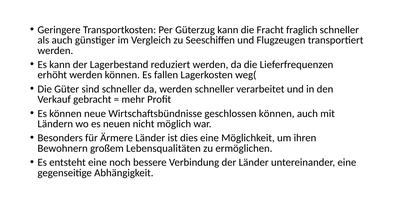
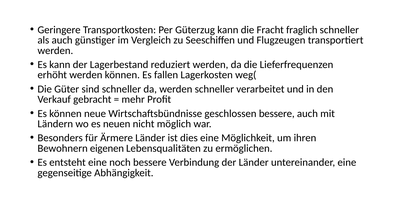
geschlossen können: können -> bessere
großem: großem -> eigenen
